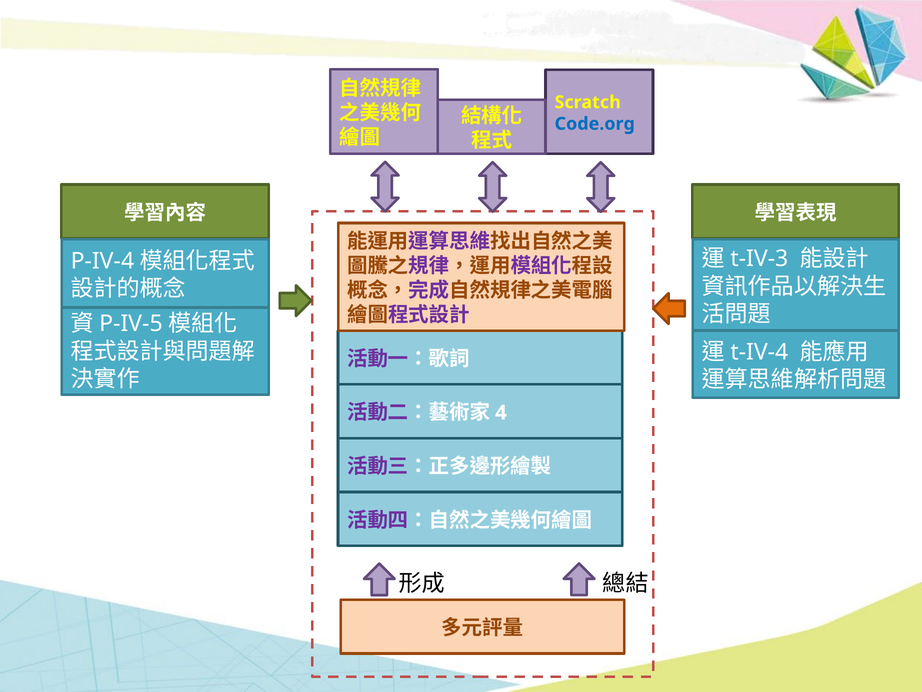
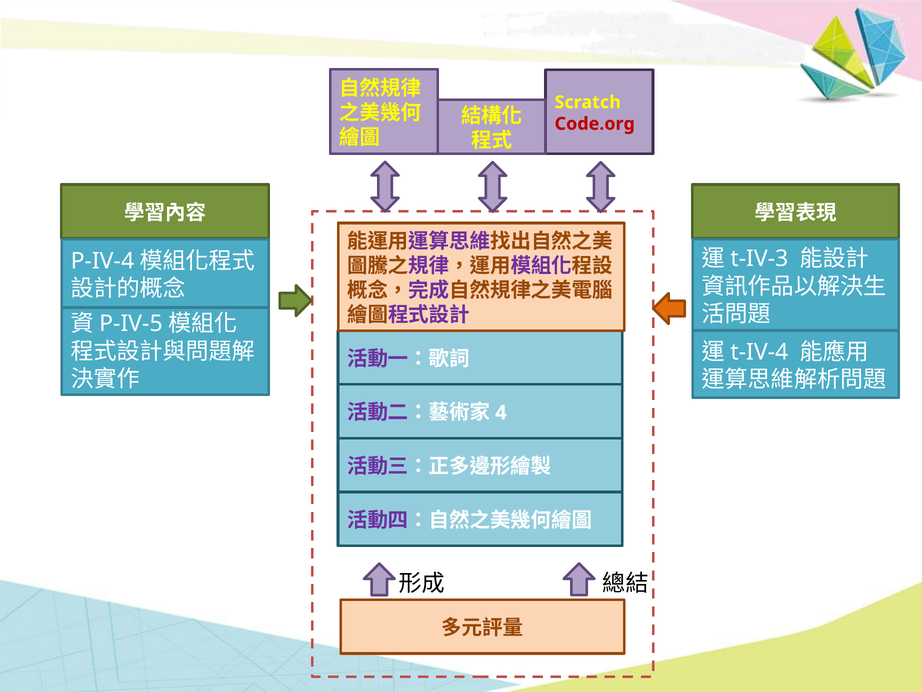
Code.org colour: blue -> red
